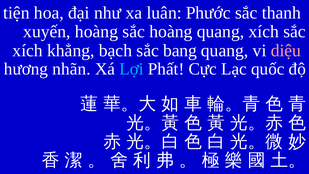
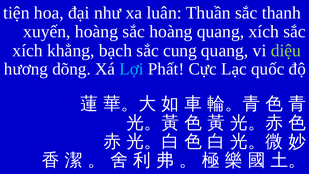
Phước: Phước -> Thuần
bang: bang -> cung
diệu colour: pink -> light green
nhãn: nhãn -> dõng
